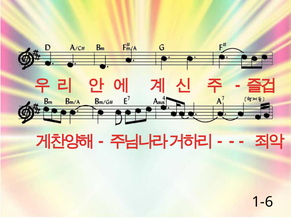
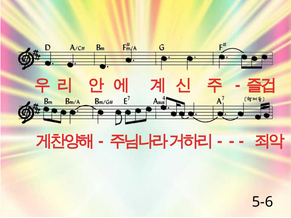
1-6: 1-6 -> 5-6
